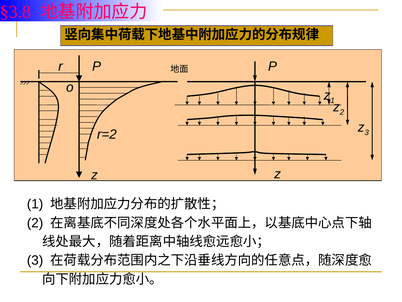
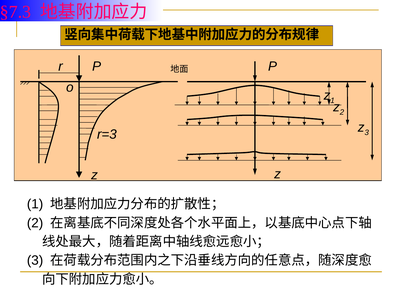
§3.8: §3.8 -> §7.3
r=2: r=2 -> r=3
